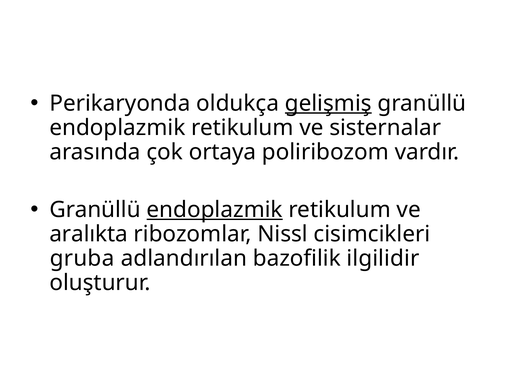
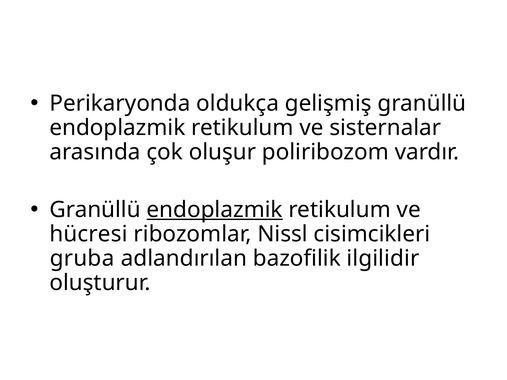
gelişmiş underline: present -> none
ortaya: ortaya -> oluşur
aralıkta: aralıkta -> hücresi
